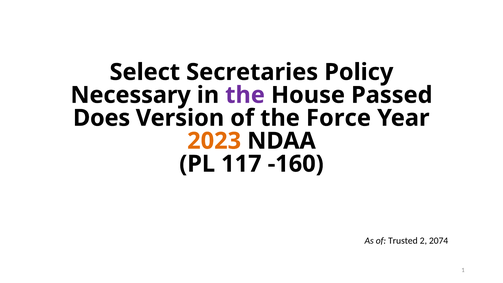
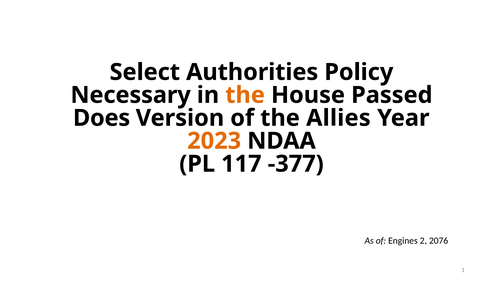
Secretaries: Secretaries -> Authorities
the at (245, 95) colour: purple -> orange
Force: Force -> Allies
-160: -160 -> -377
Trusted: Trusted -> Engines
2074: 2074 -> 2076
